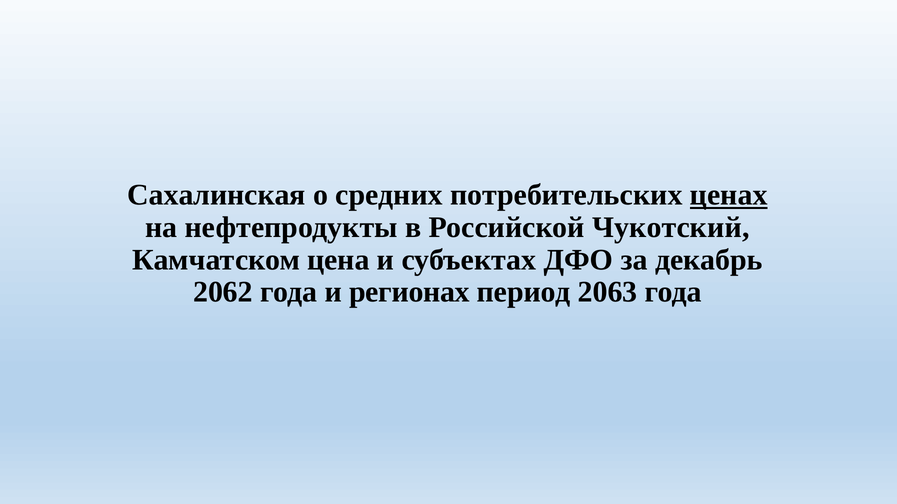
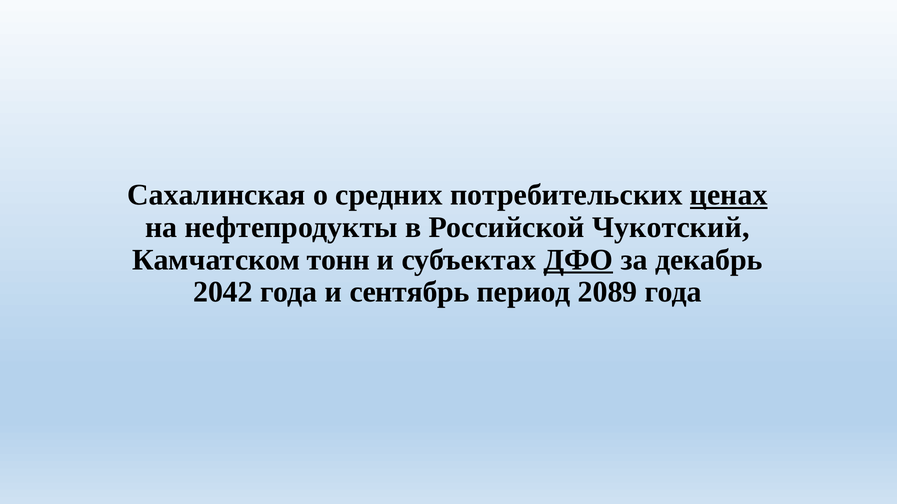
цена: цена -> тонн
ДФО underline: none -> present
2062: 2062 -> 2042
регионах: регионах -> сентябрь
2063: 2063 -> 2089
